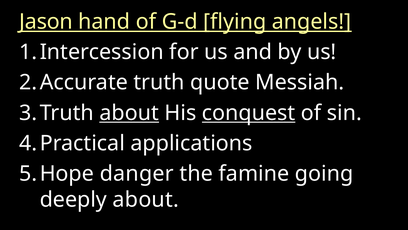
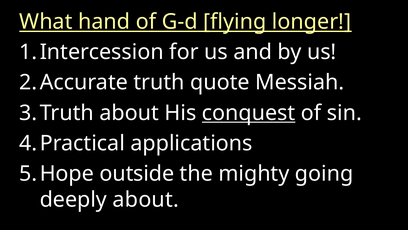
Jason: Jason -> What
angels: angels -> longer
about at (129, 113) underline: present -> none
danger: danger -> outside
famine: famine -> mighty
